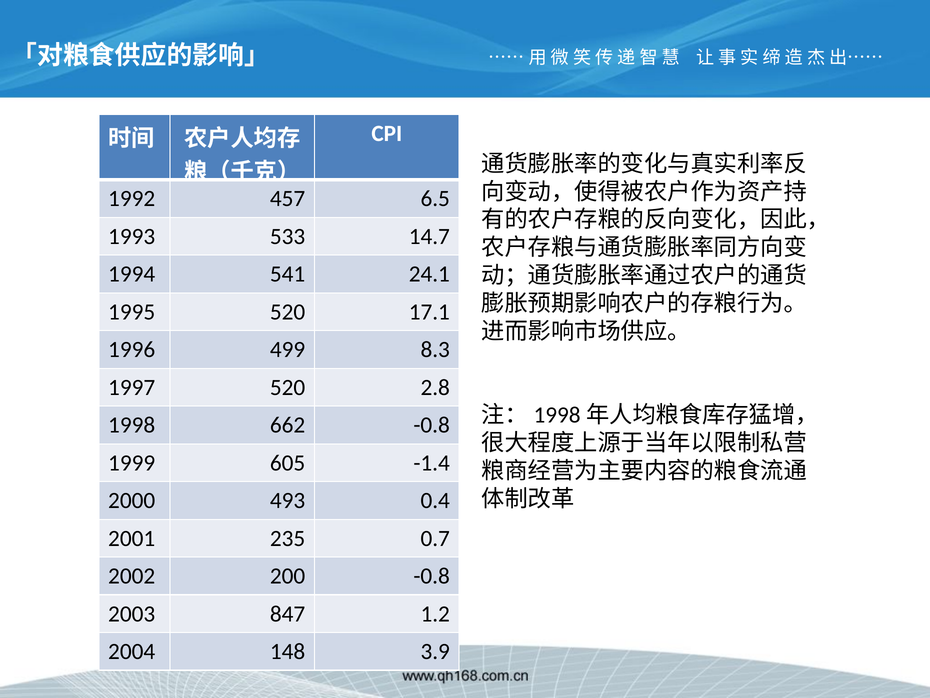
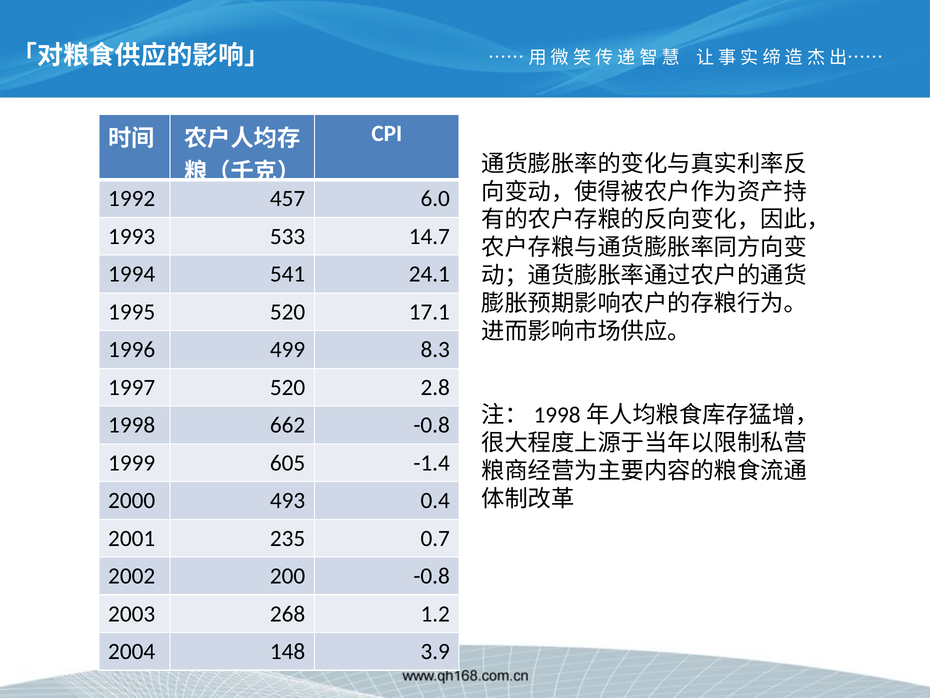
6.5: 6.5 -> 6.0
847: 847 -> 268
